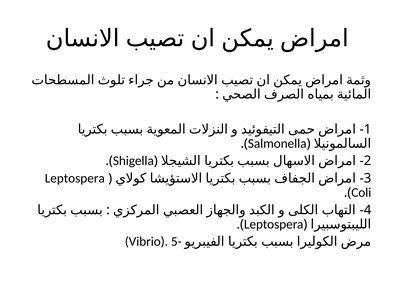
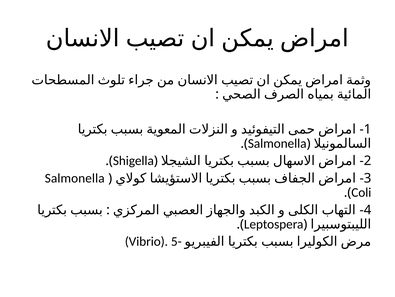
Leptospera at (75, 178): Leptospera -> Salmonella
